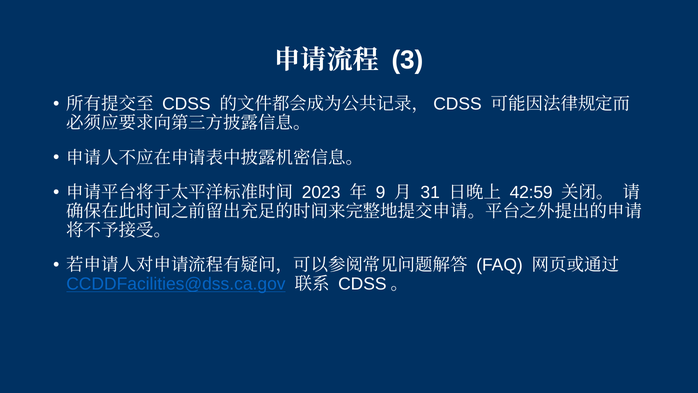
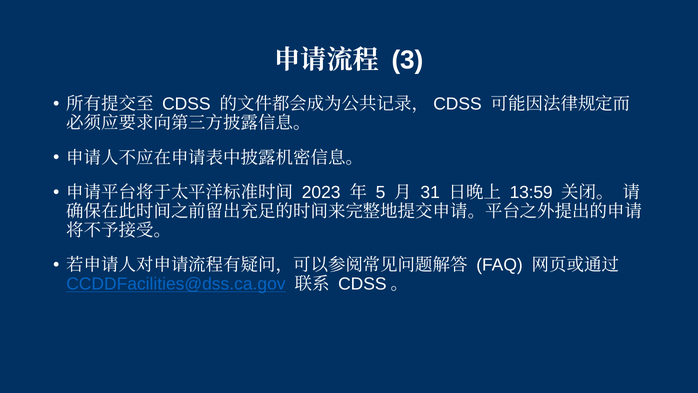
9: 9 -> 5
42:59: 42:59 -> 13:59
